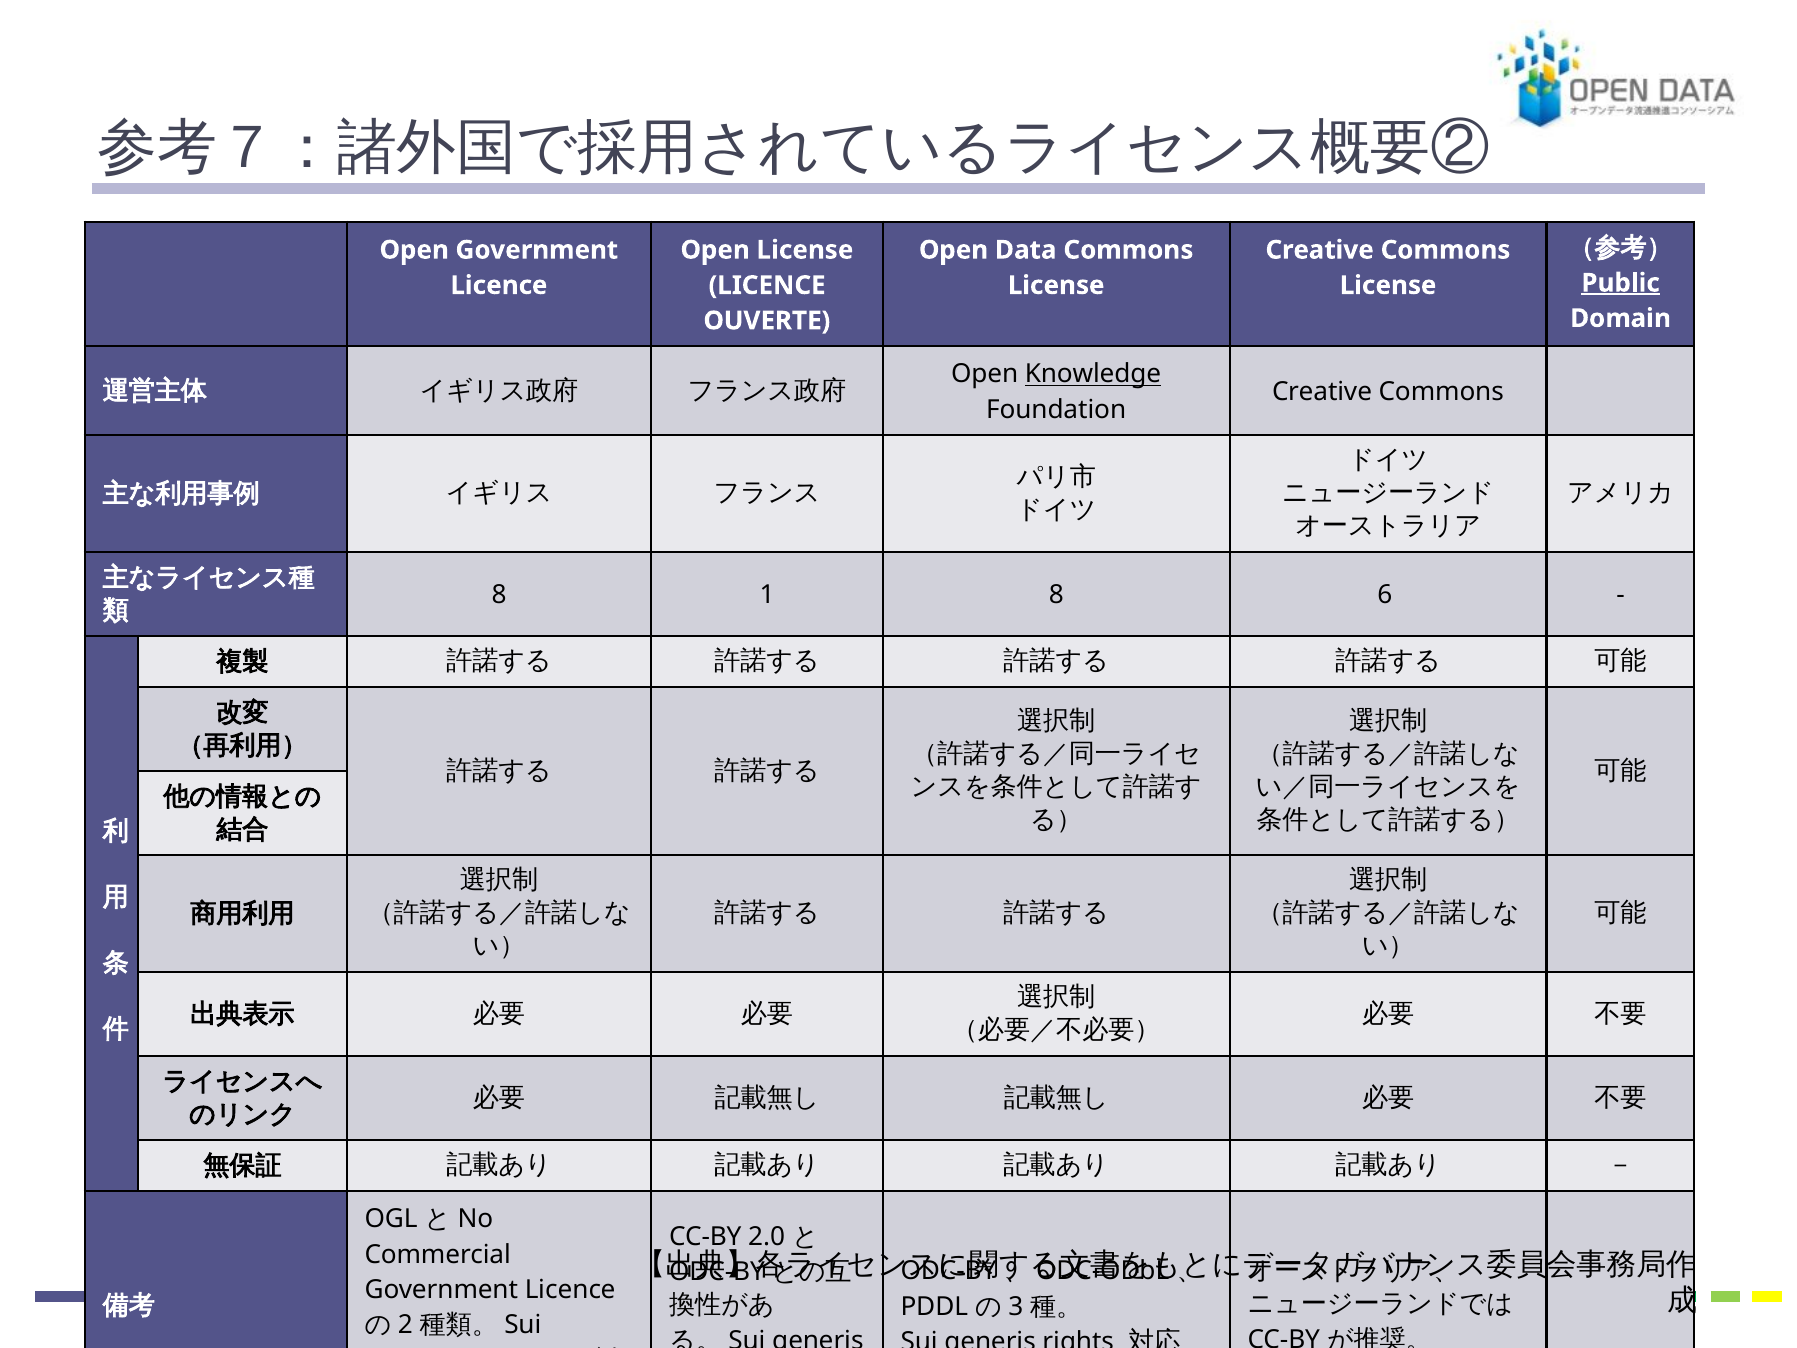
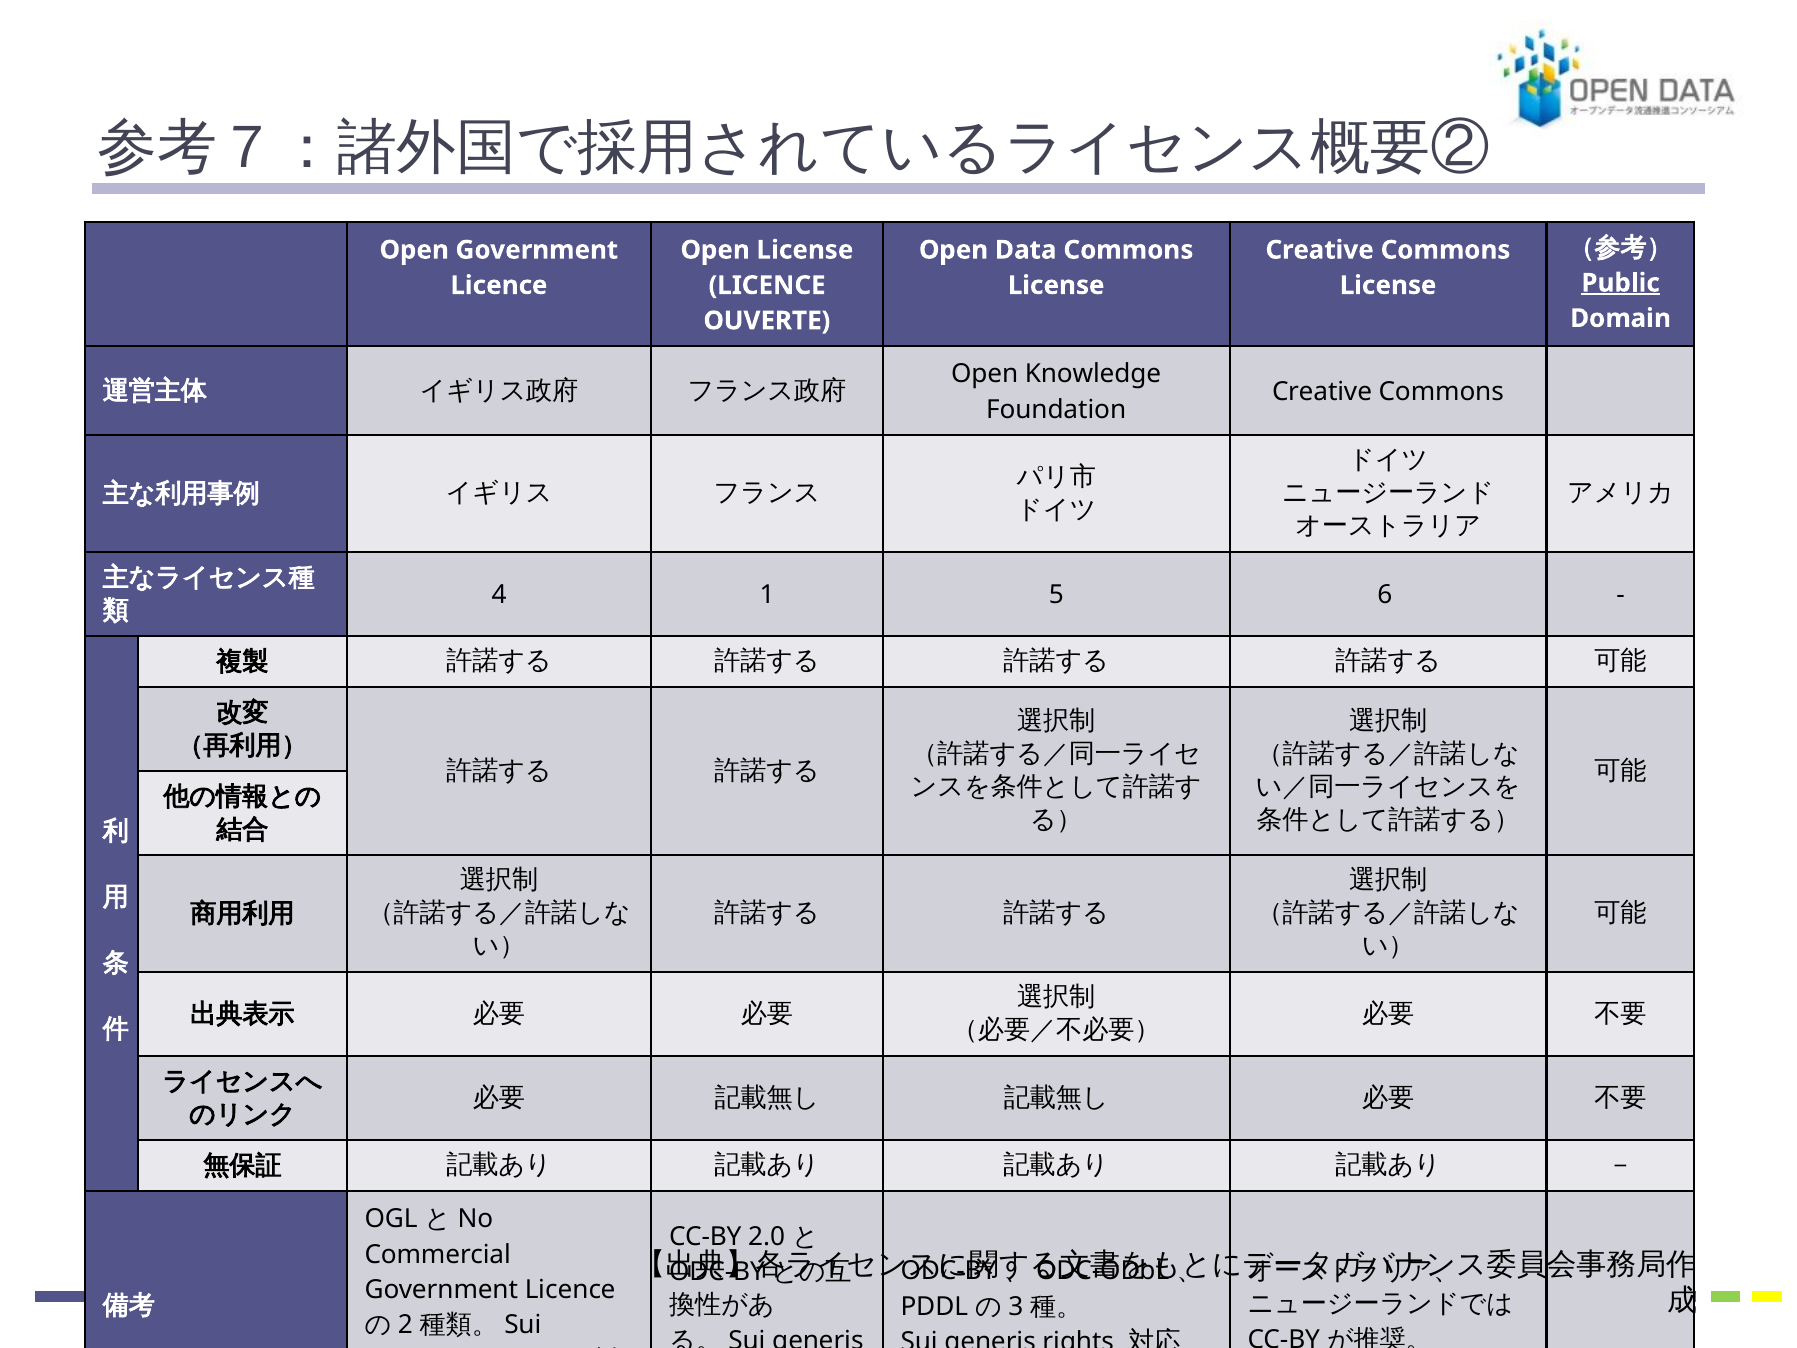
Knowledge underline: present -> none
8 at (499, 595): 8 -> 4
1 8: 8 -> 5
